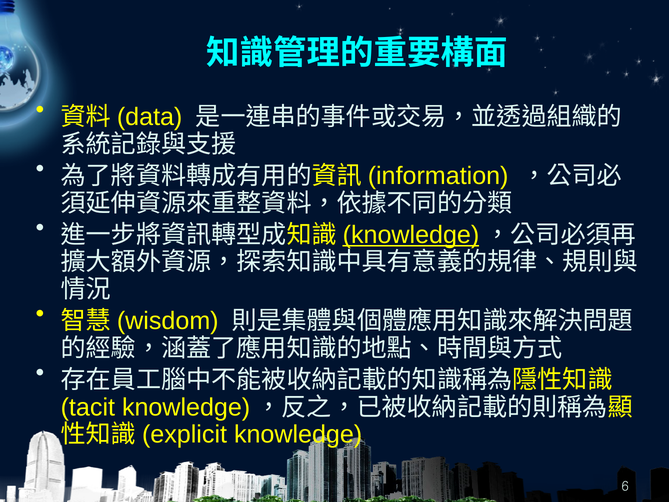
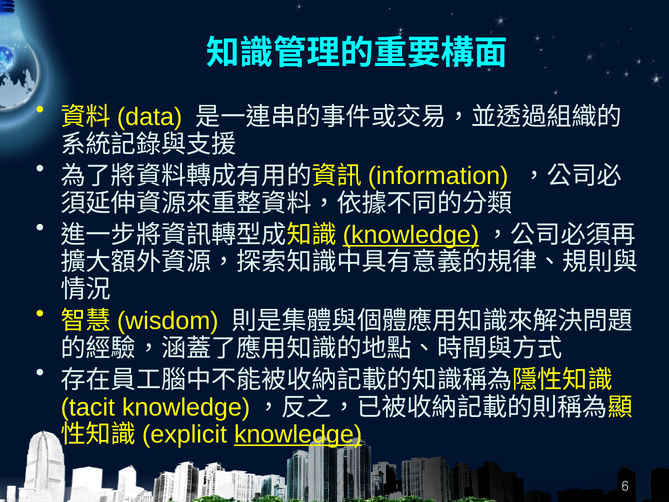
knowledge at (298, 434) underline: none -> present
